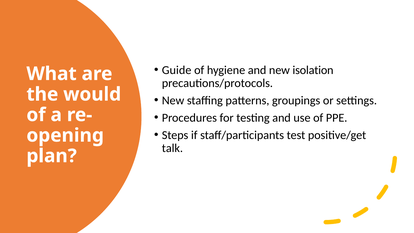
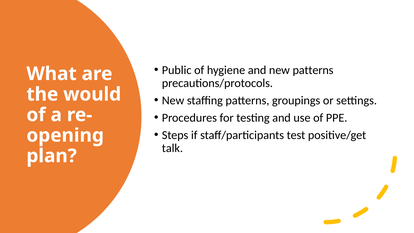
Guide: Guide -> Public
new isolation: isolation -> patterns
